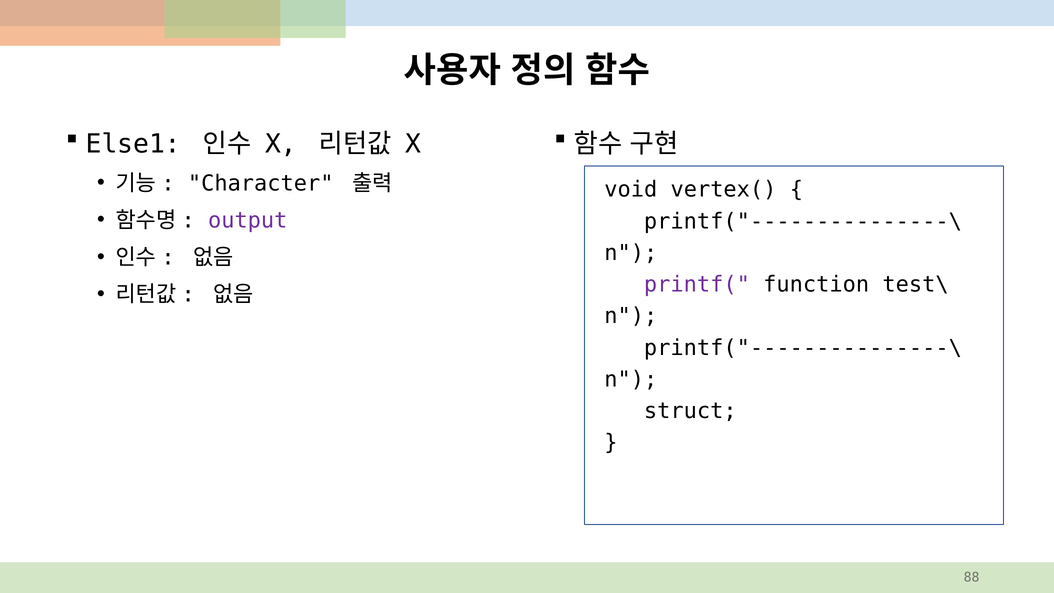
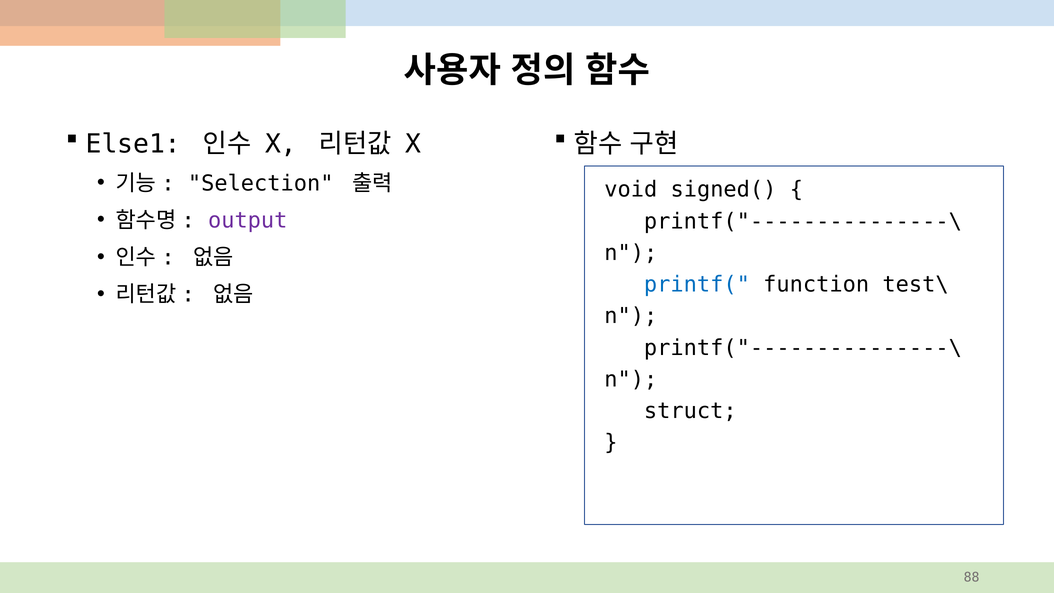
Character: Character -> Selection
vertex(: vertex( -> signed(
printf( colour: purple -> blue
